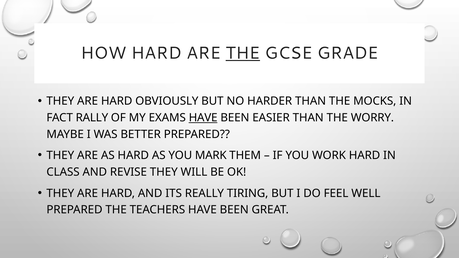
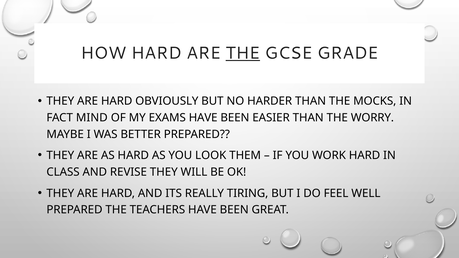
RALLY: RALLY -> MIND
HAVE at (203, 118) underline: present -> none
MARK: MARK -> LOOK
